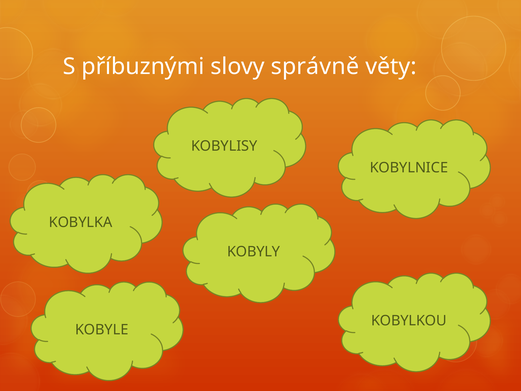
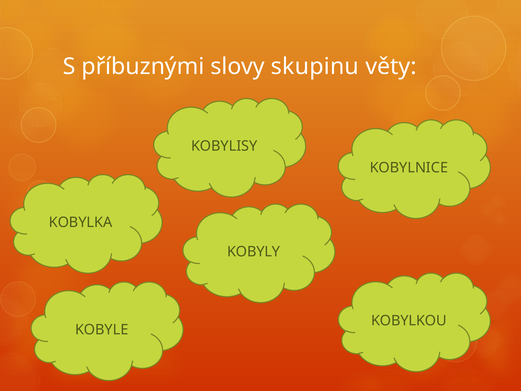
správně: správně -> skupinu
